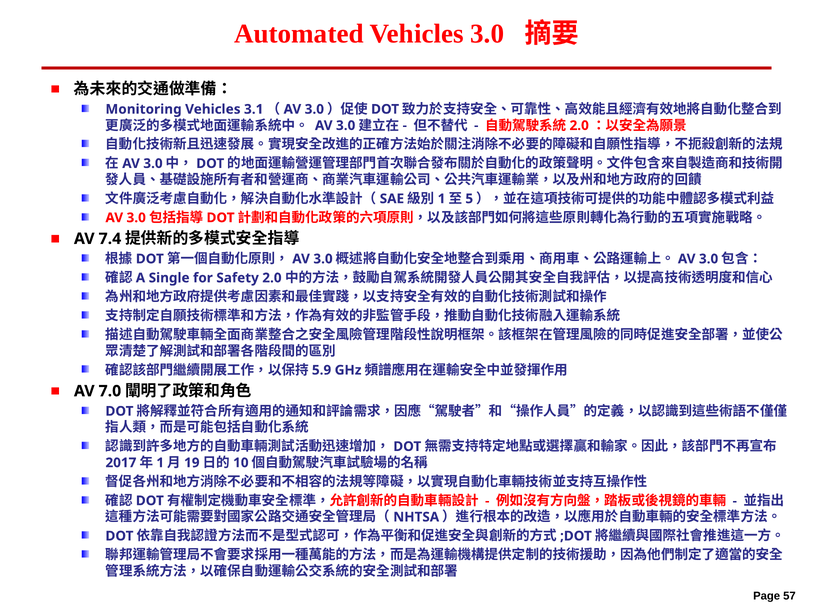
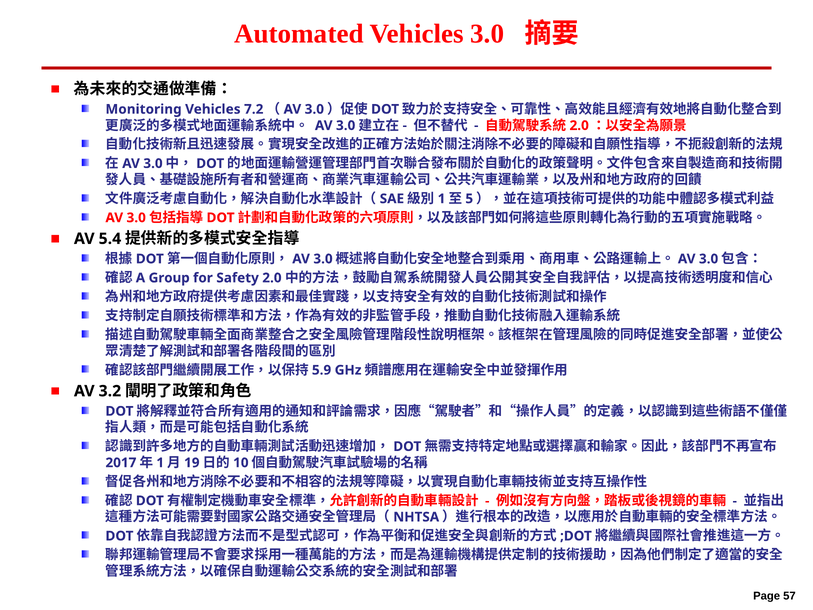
3.1: 3.1 -> 7.2
7.4: 7.4 -> 5.4
Single: Single -> Group
7.0: 7.0 -> 3.2
